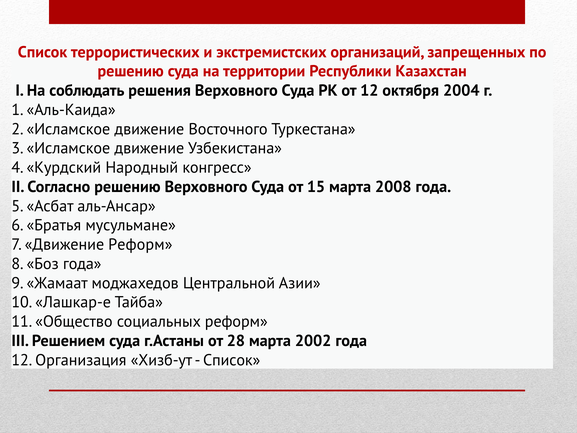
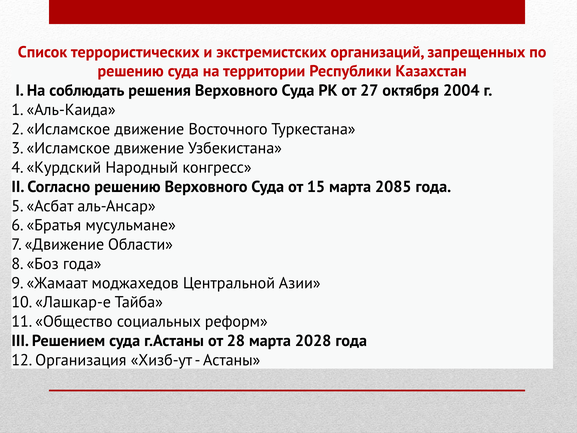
от 12: 12 -> 27
2008: 2008 -> 2085
Движение Реформ: Реформ -> Области
2002: 2002 -> 2028
Список at (232, 360): Список -> Астаны
